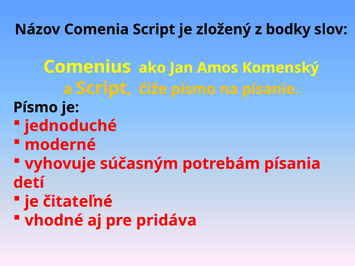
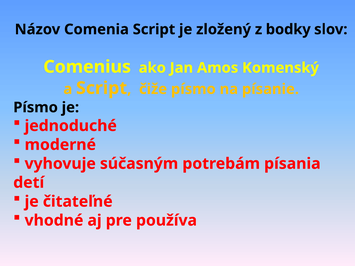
pridáva: pridáva -> používa
